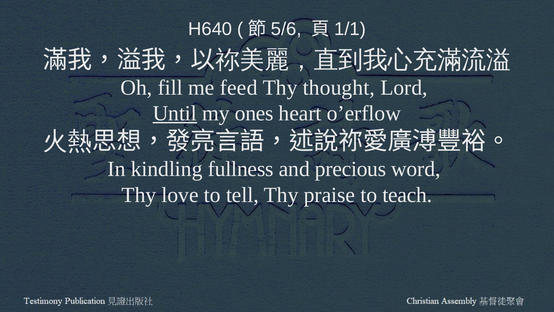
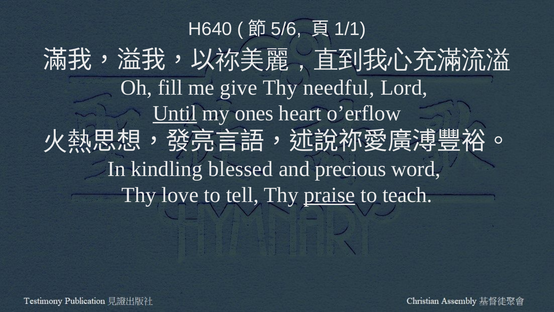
feed: feed -> give
thought: thought -> needful
fullness: fullness -> blessed
praise underline: none -> present
